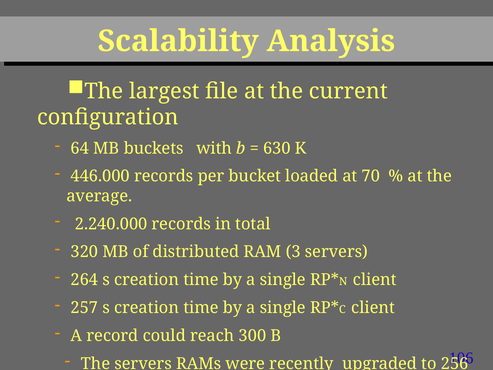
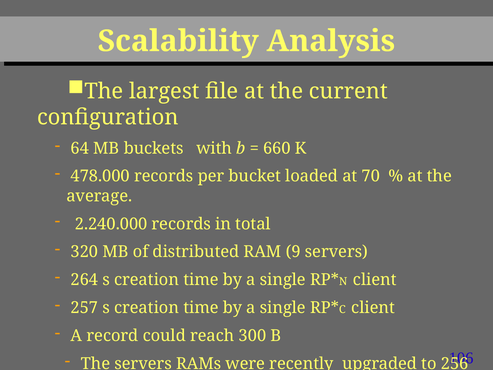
630: 630 -> 660
446.000: 446.000 -> 478.000
3: 3 -> 9
